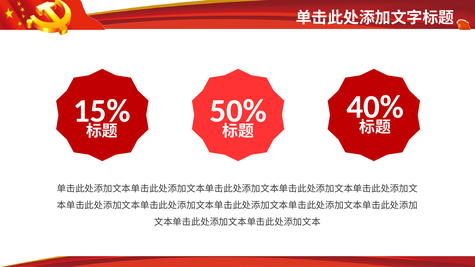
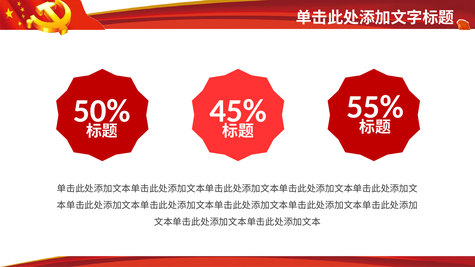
40%: 40% -> 55%
15%: 15% -> 50%
50%: 50% -> 45%
